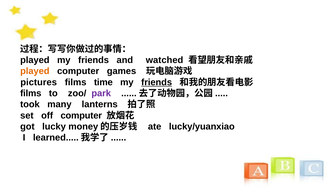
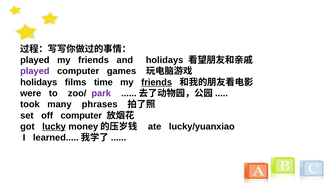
and watched: watched -> holidays
played at (35, 71) colour: orange -> purple
pictures at (39, 82): pictures -> holidays
films at (31, 93): films -> were
lanterns: lanterns -> phrases
lucky underline: none -> present
